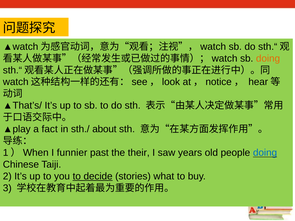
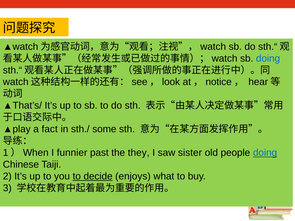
doing at (268, 58) colour: orange -> blue
about: about -> some
their: their -> they
years: years -> sister
stories: stories -> enjoys
